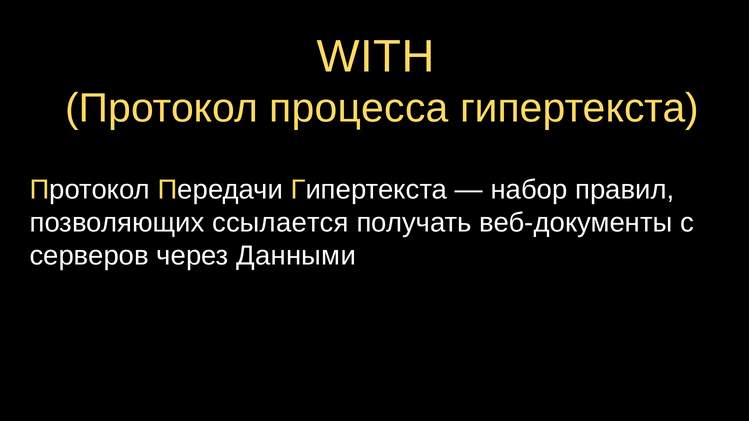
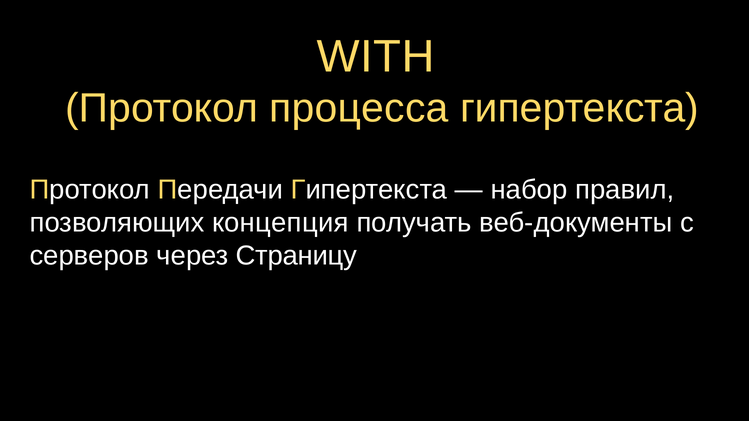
ссылается: ссылается -> концепция
Данными: Данными -> Страницу
